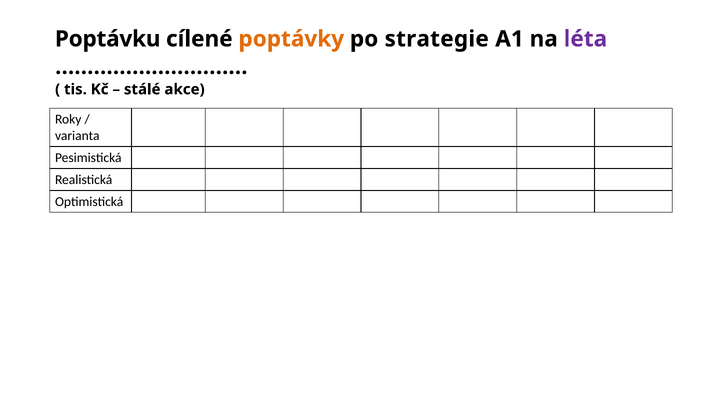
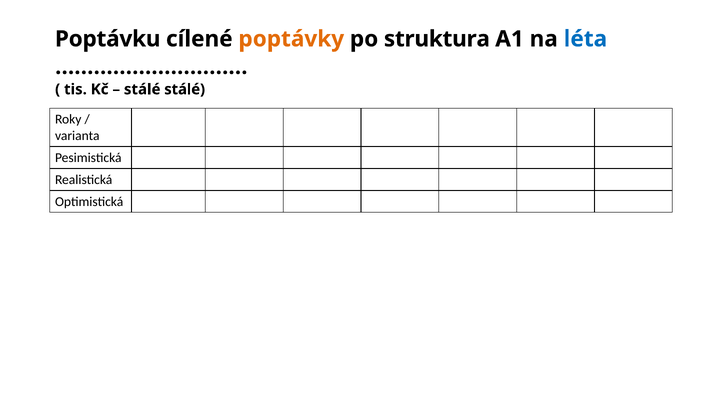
strategie: strategie -> struktura
léta colour: purple -> blue
stálé akce: akce -> stálé
